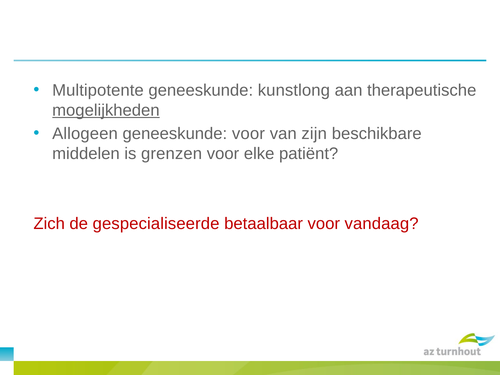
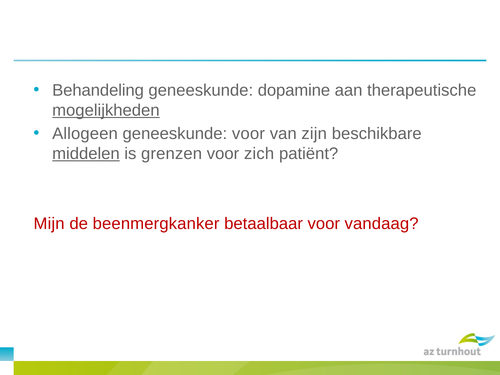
Multipotente: Multipotente -> Behandeling
kunstlong: kunstlong -> dopamine
middelen underline: none -> present
elke: elke -> zich
Zich: Zich -> Mijn
gespecialiseerde: gespecialiseerde -> beenmergkanker
